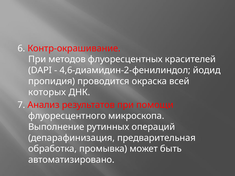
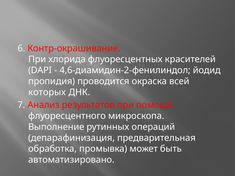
методов: методов -> хлорида
